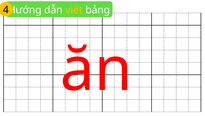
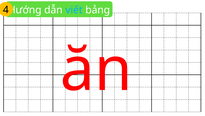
viết colour: yellow -> light blue
